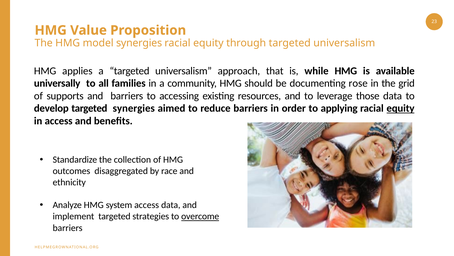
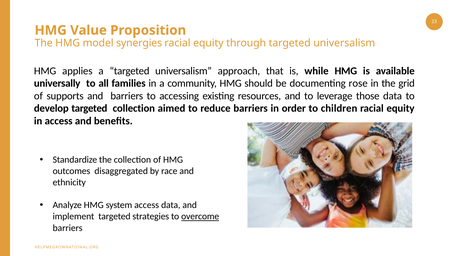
targeted synergies: synergies -> collection
applying: applying -> children
equity at (401, 108) underline: present -> none
